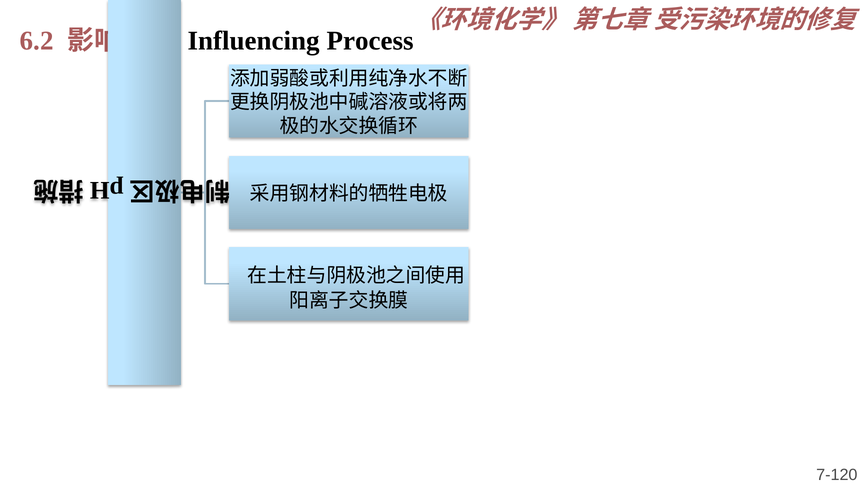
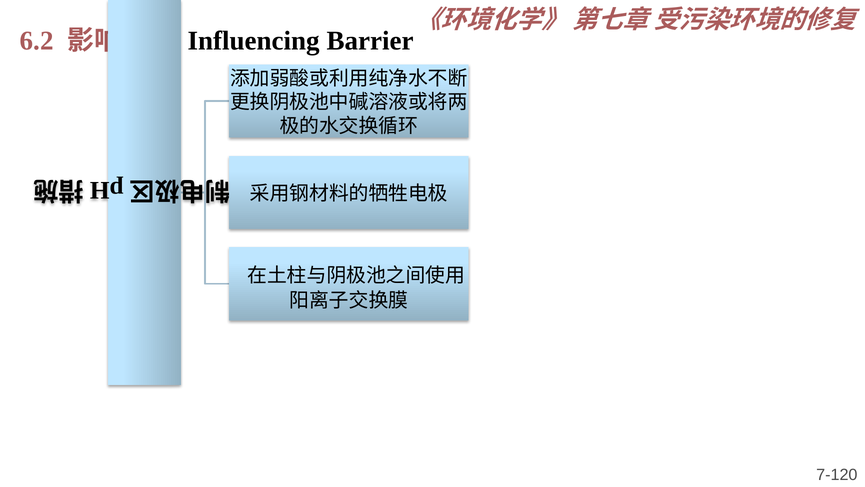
Process: Process -> Barrier
